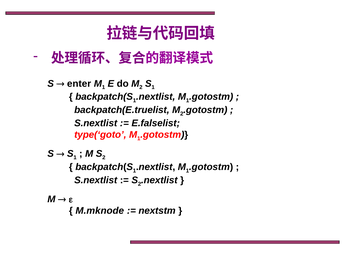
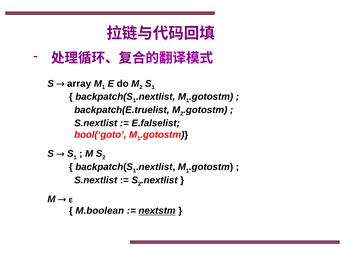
enter: enter -> array
type(‘goto: type(‘goto -> bool(‘goto
M.mknode: M.mknode -> M.boolean
nextstm underline: none -> present
